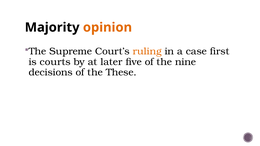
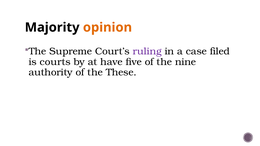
ruling colour: orange -> purple
first: first -> filed
later: later -> have
decisions: decisions -> authority
